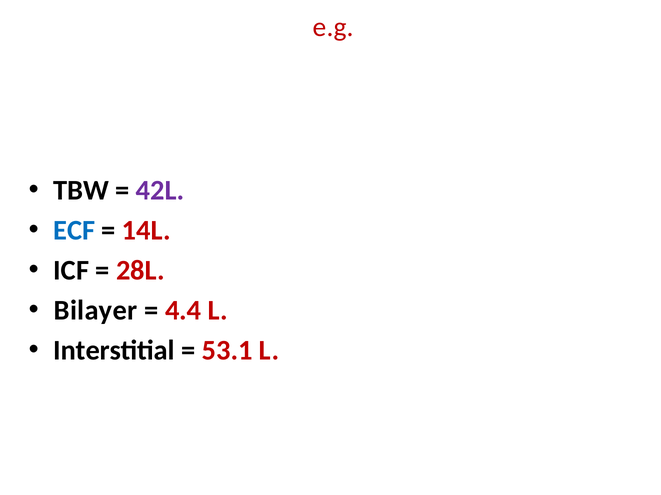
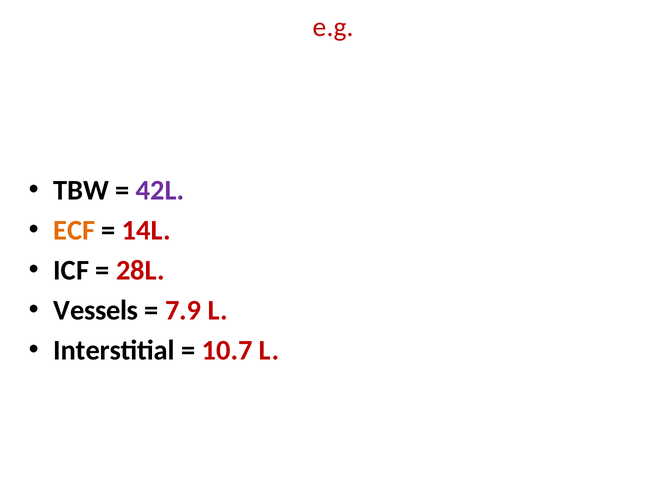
ECF colour: blue -> orange
Bilayer: Bilayer -> Vessels
4.4: 4.4 -> 7.9
53.1: 53.1 -> 10.7
